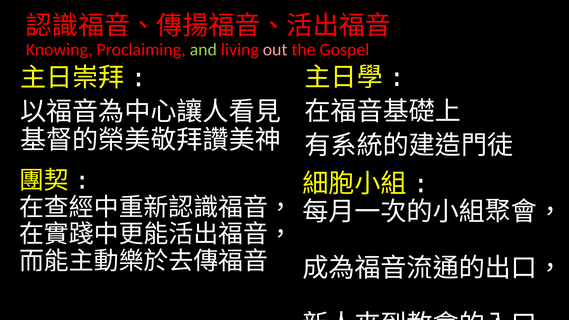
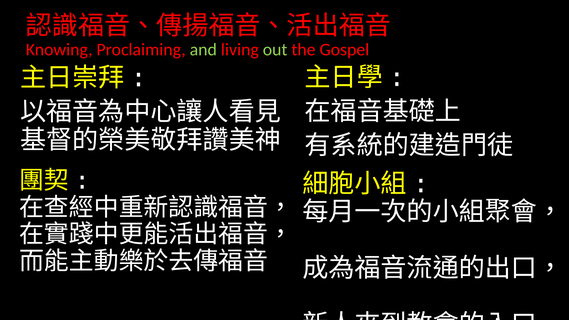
out colour: pink -> light green
